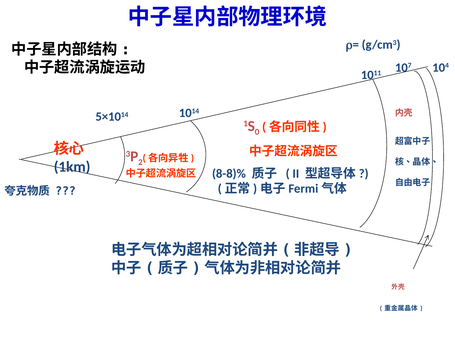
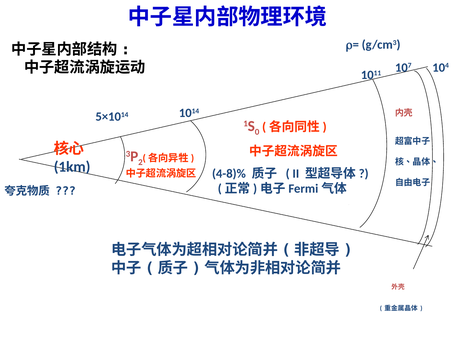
8-8)%: 8-8)% -> 4-8)%
